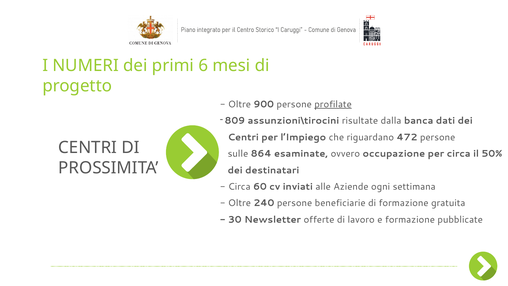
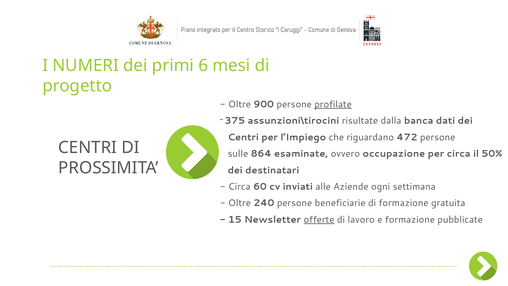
809: 809 -> 375
30: 30 -> 15
offerte underline: none -> present
